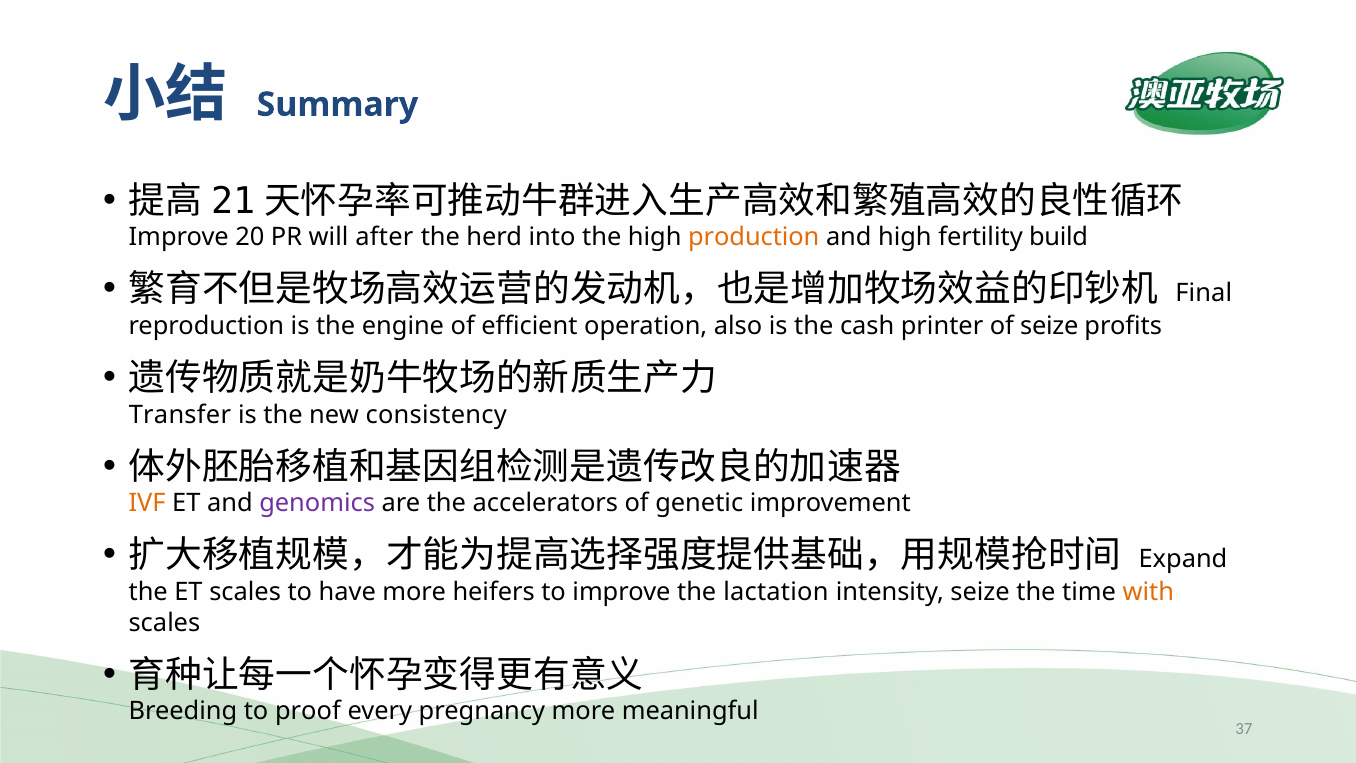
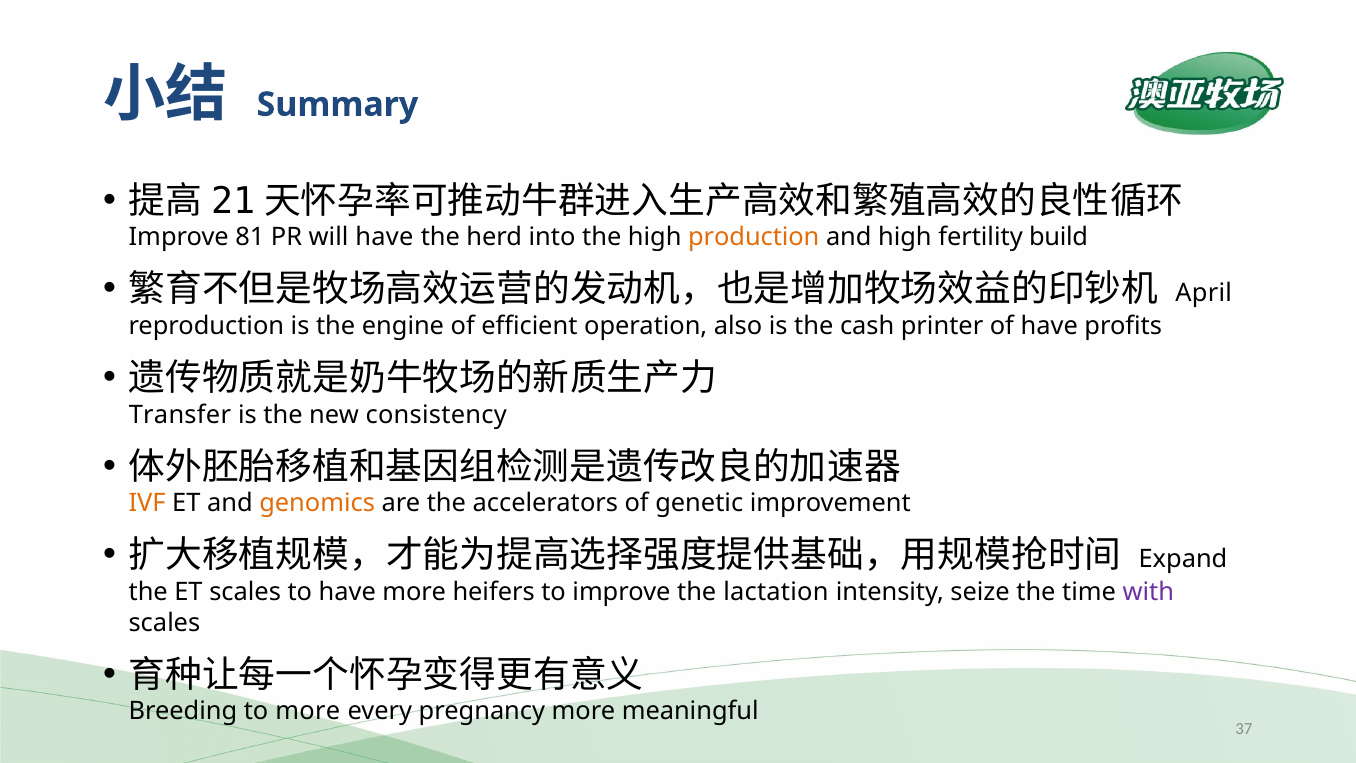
20: 20 -> 81
will after: after -> have
Final: Final -> April
of seize: seize -> have
genomics colour: purple -> orange
with colour: orange -> purple
to proof: proof -> more
